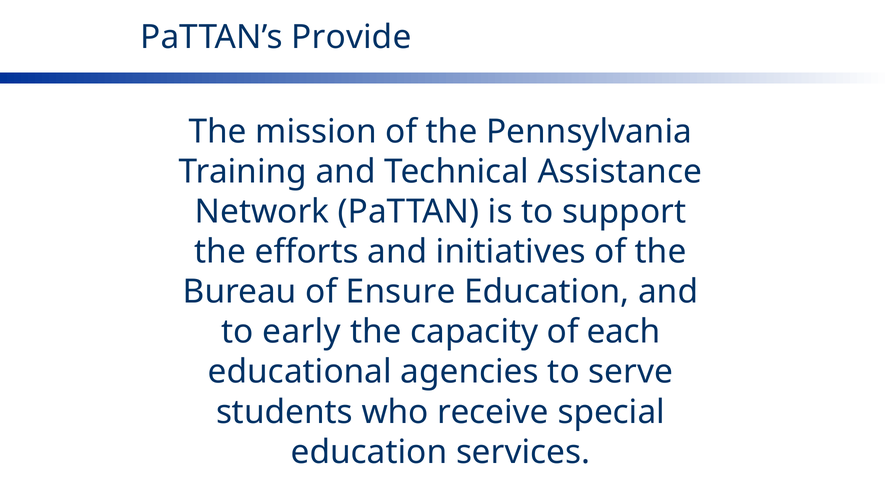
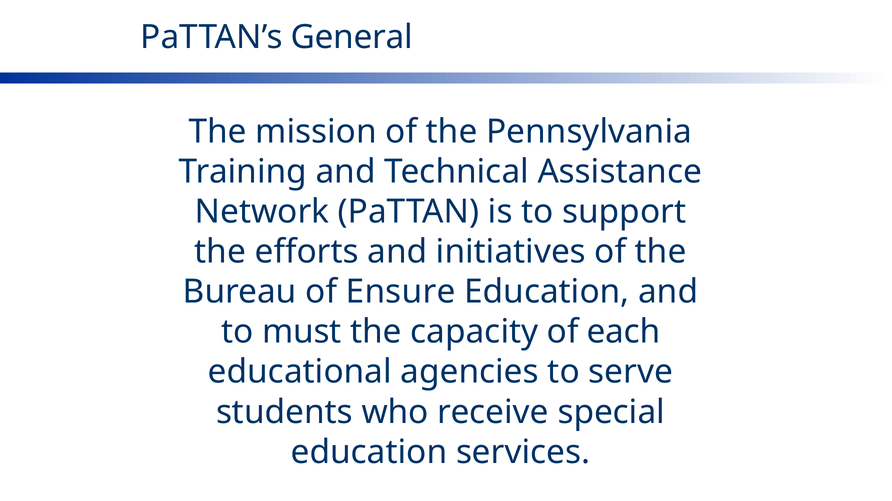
Provide: Provide -> General
early: early -> must
